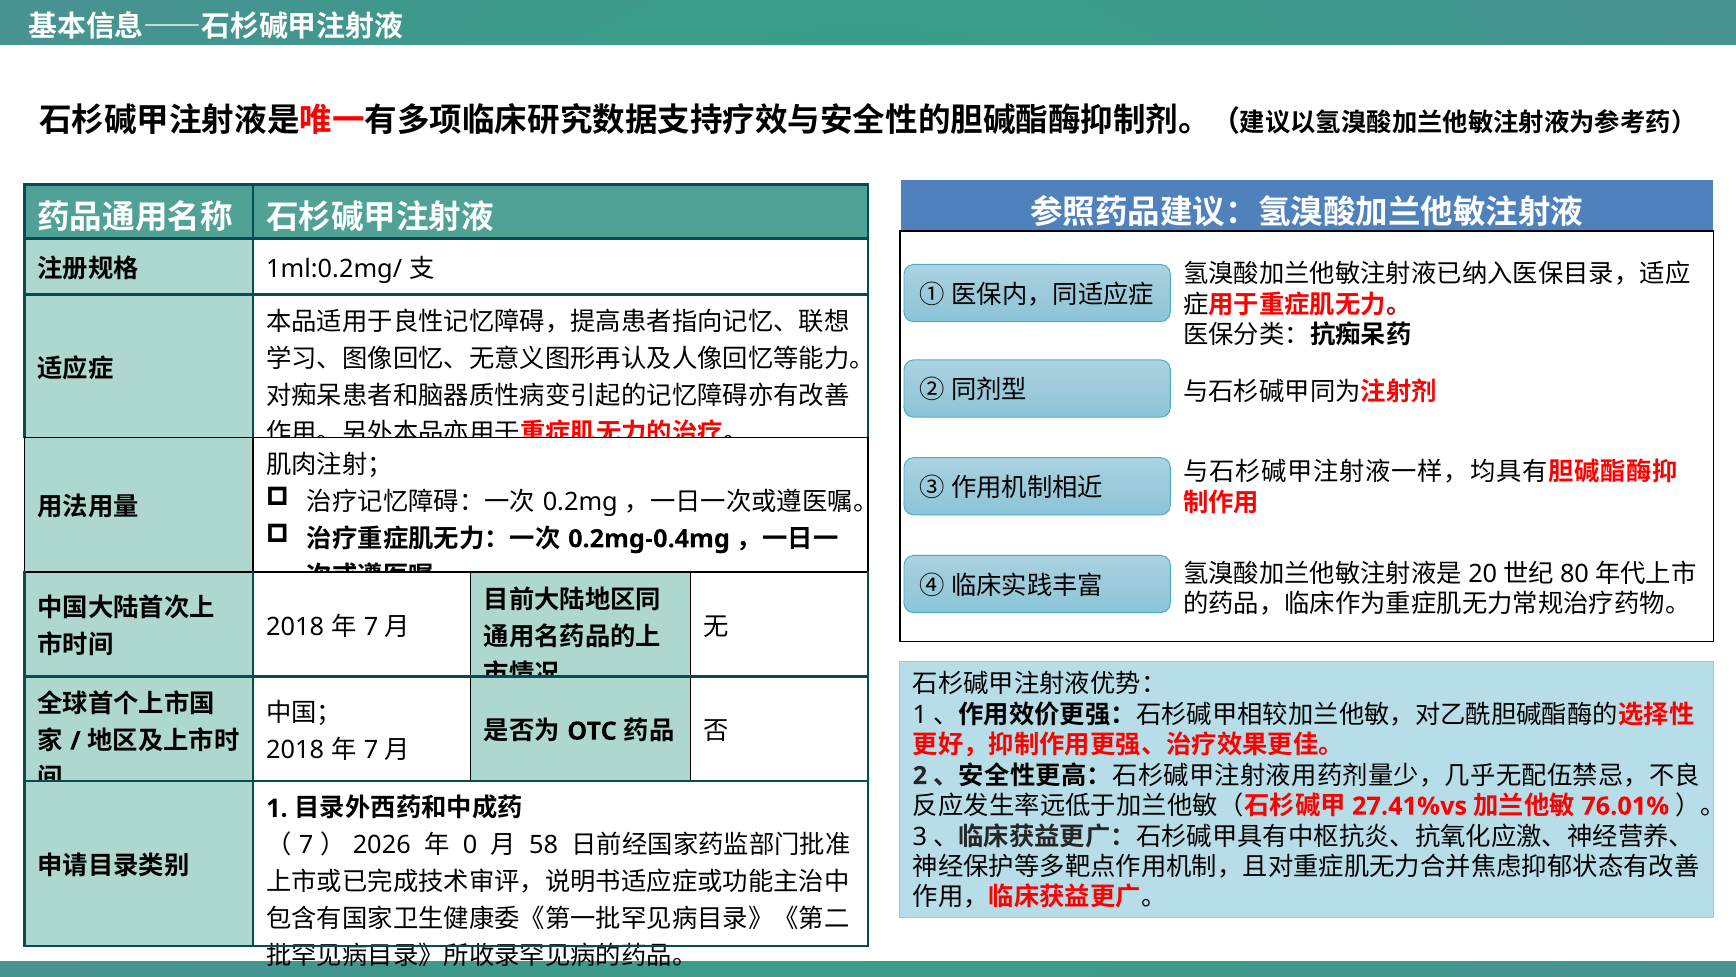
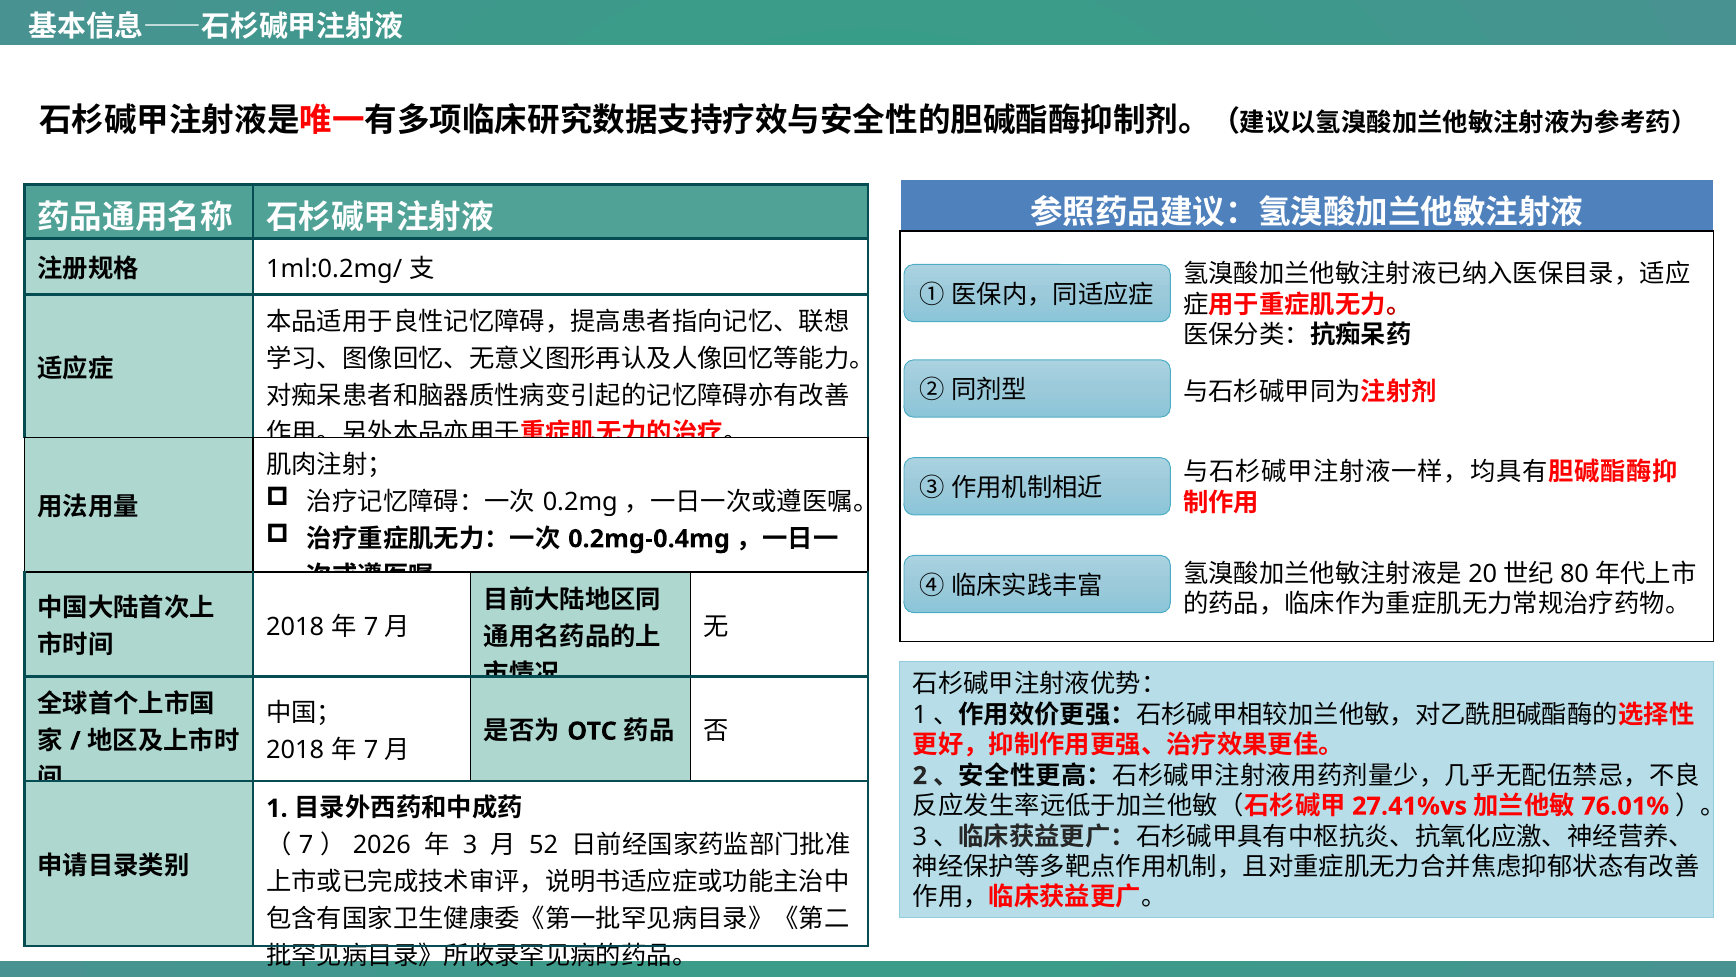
0: 0 -> 3
58: 58 -> 52
